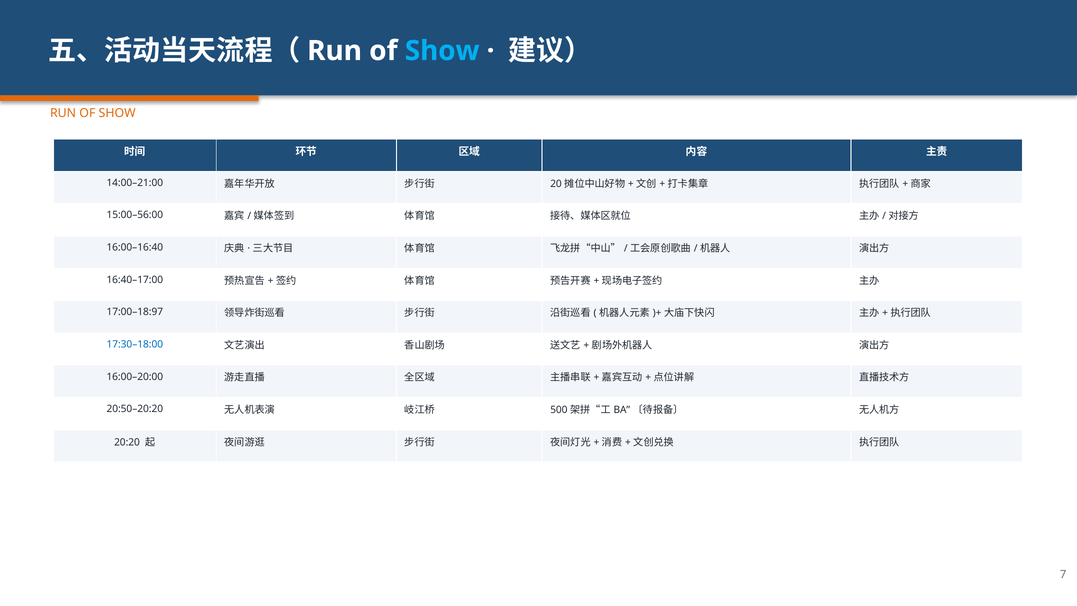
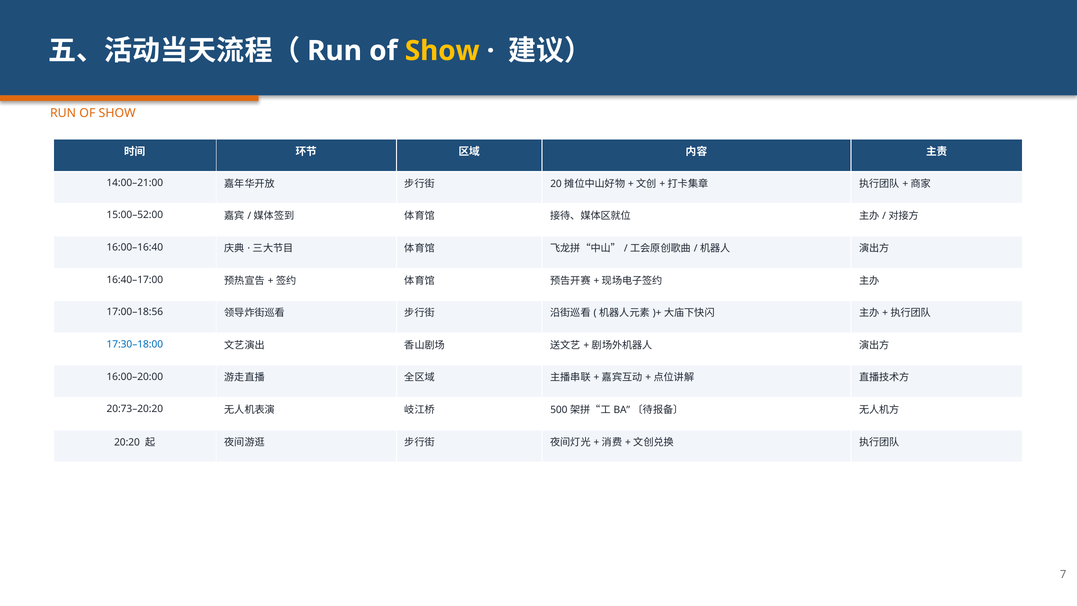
Show at (442, 51) colour: light blue -> yellow
15:00–56:00: 15:00–56:00 -> 15:00–52:00
17:00–18:97: 17:00–18:97 -> 17:00–18:56
20:50–20:20: 20:50–20:20 -> 20:73–20:20
